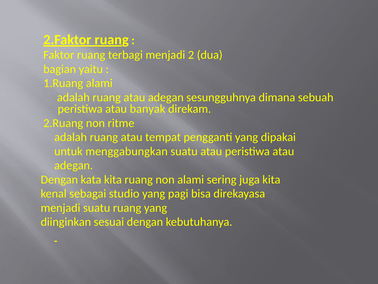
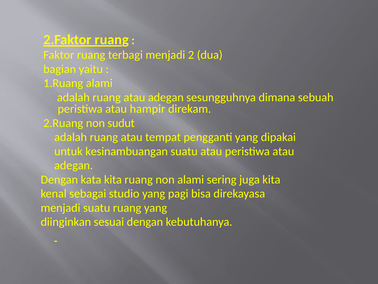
banyak: banyak -> hampir
ritme: ritme -> sudut
menggabungkan: menggabungkan -> kesinambuangan
